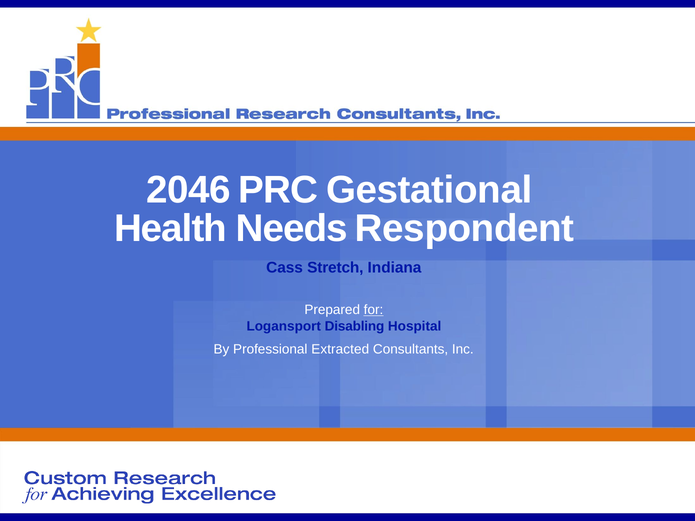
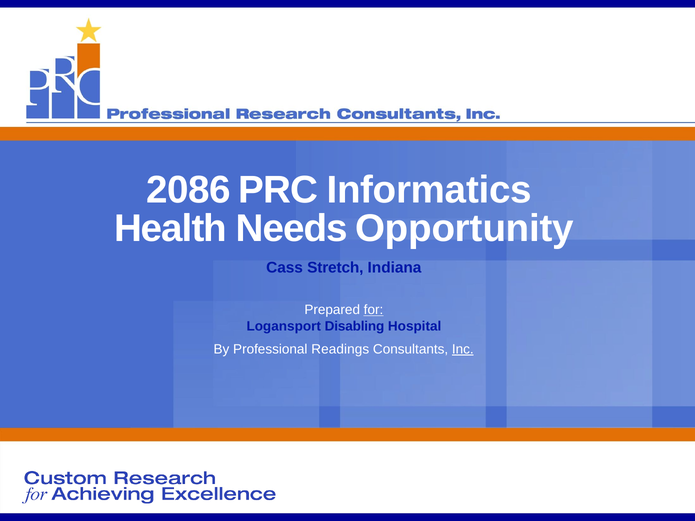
2046: 2046 -> 2086
Gestational: Gestational -> Informatics
Respondent: Respondent -> Opportunity
Extracted: Extracted -> Readings
Inc underline: none -> present
